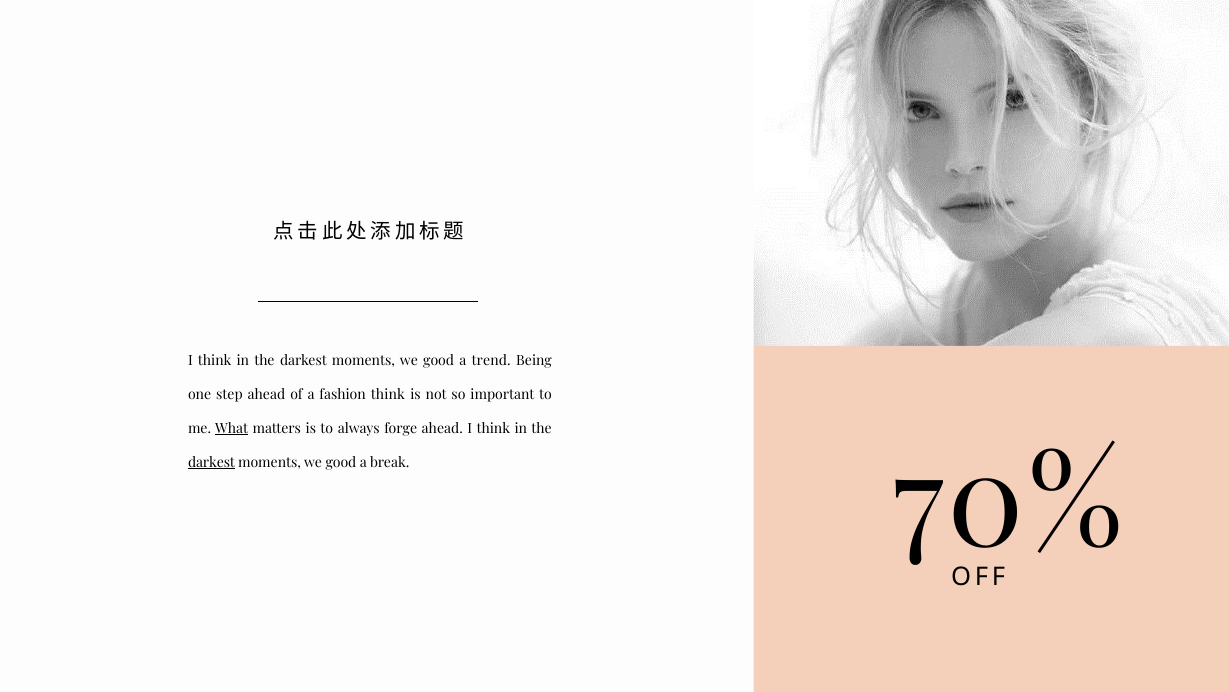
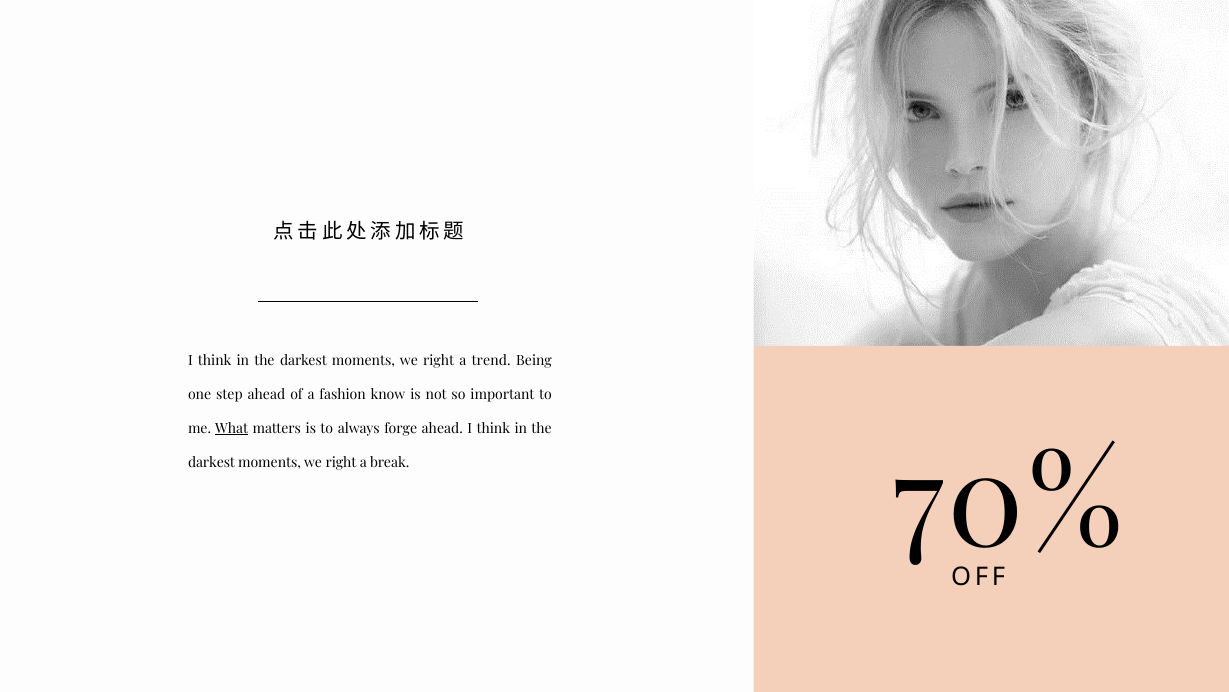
good at (439, 361): good -> right
fashion think: think -> know
darkest at (211, 462) underline: present -> none
good at (341, 462): good -> right
